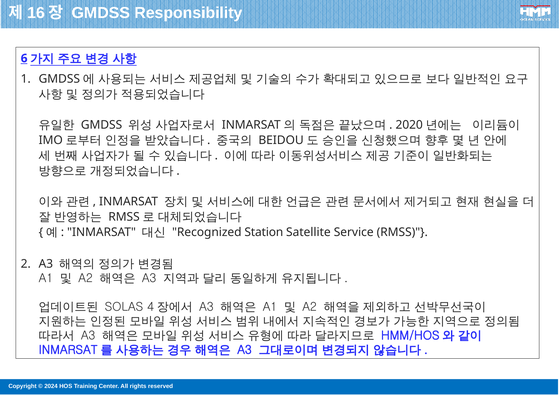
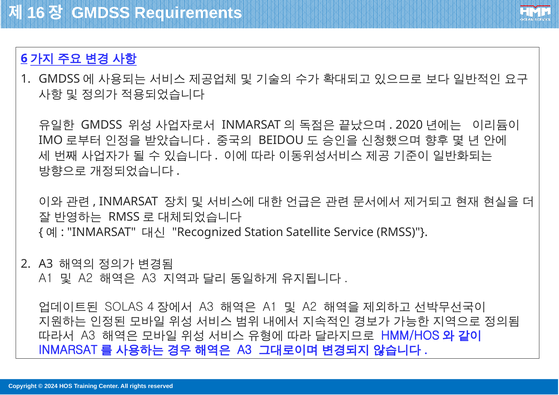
Responsibility: Responsibility -> Requirements
